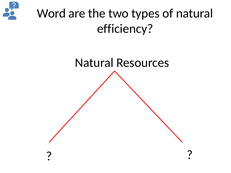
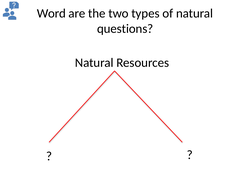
efficiency: efficiency -> questions
